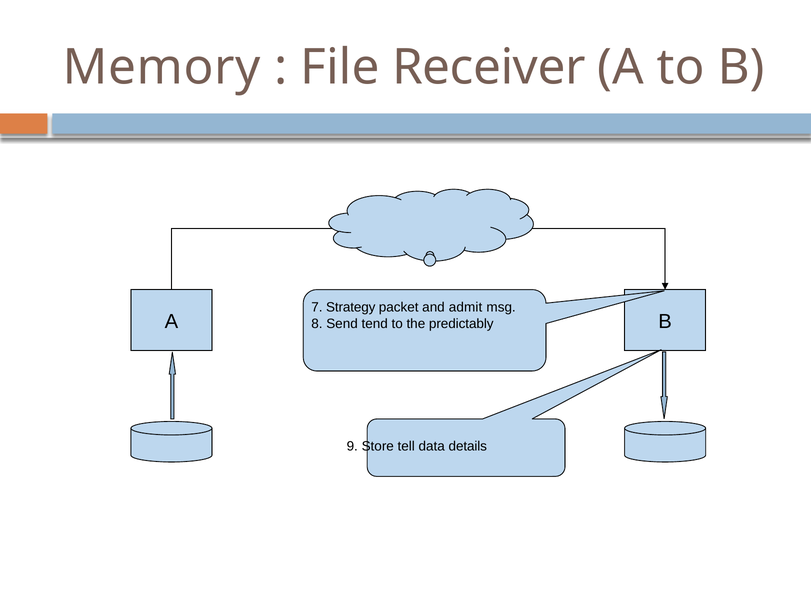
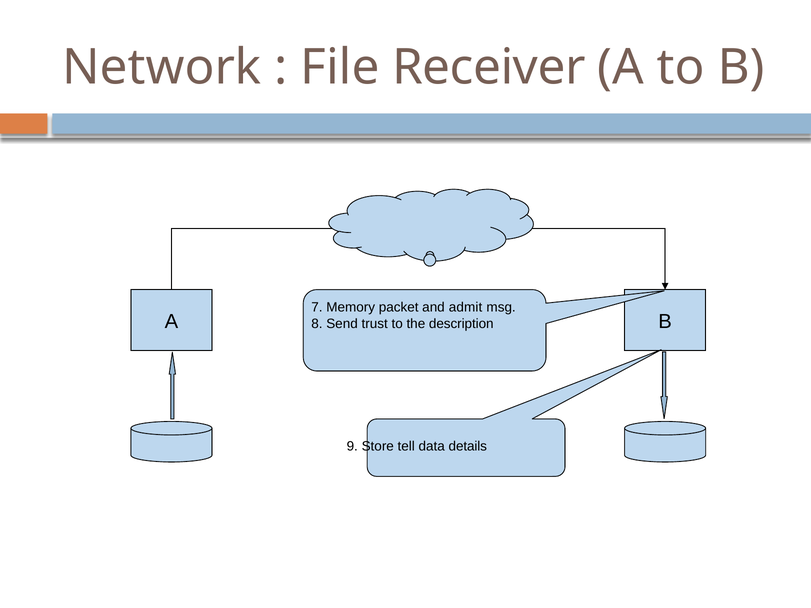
Memory: Memory -> Network
Strategy: Strategy -> Memory
tend: tend -> trust
predictably: predictably -> description
